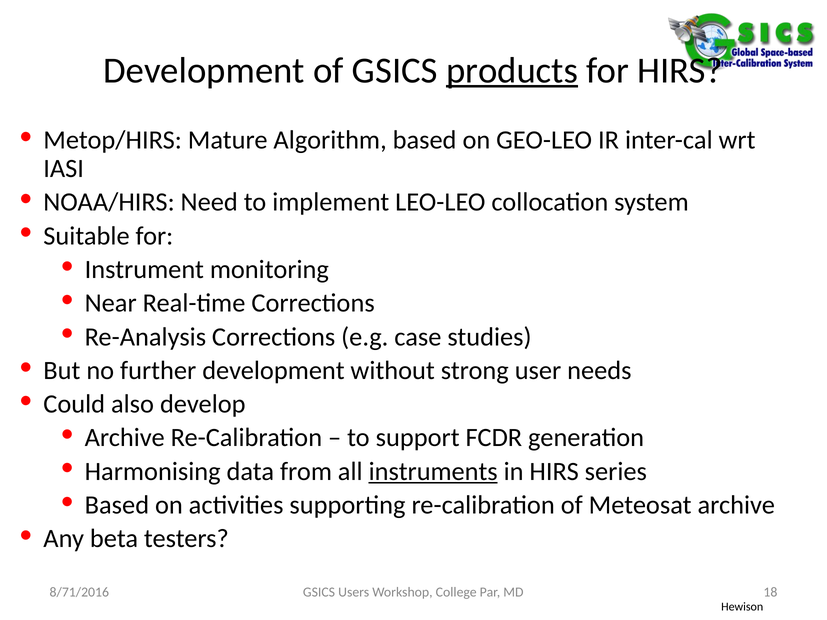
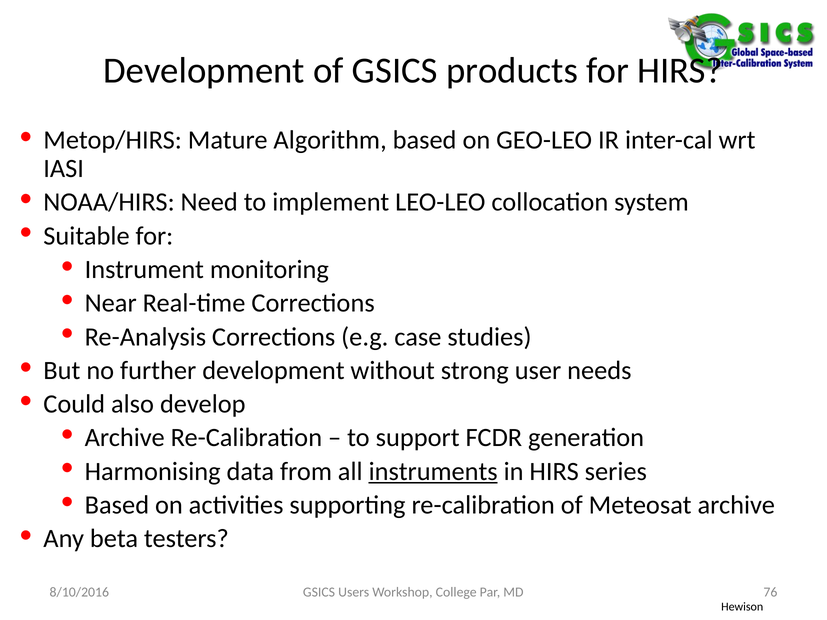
products underline: present -> none
18: 18 -> 76
8/71/2016: 8/71/2016 -> 8/10/2016
